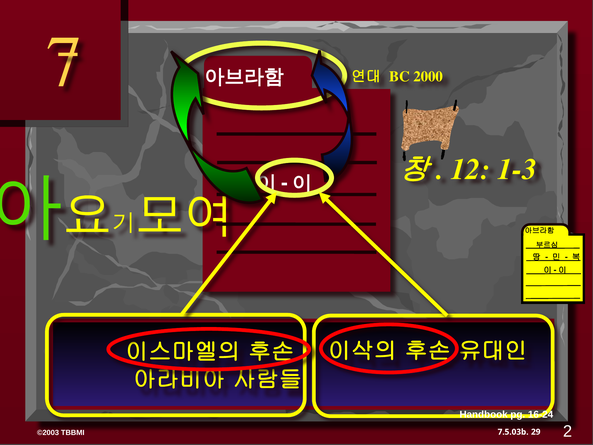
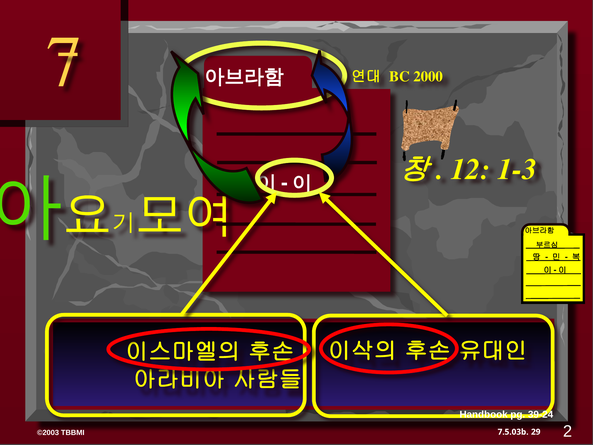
16-24: 16-24 -> 39-24
